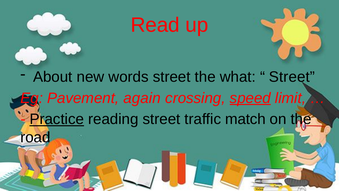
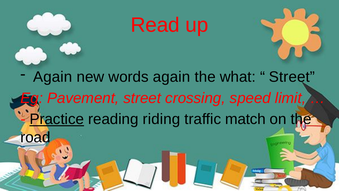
About at (53, 77): About -> Again
words street: street -> again
Pavement again: again -> street
speed underline: present -> none
reading street: street -> riding
